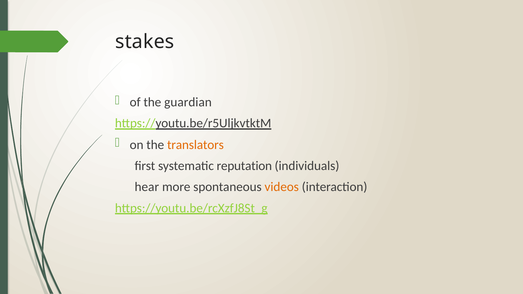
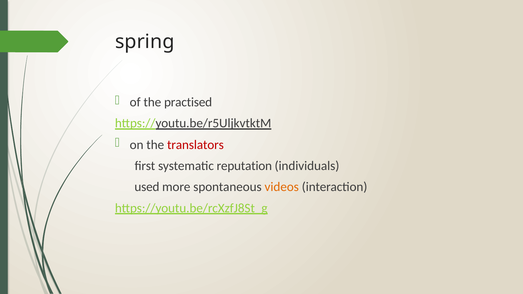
stakes: stakes -> spring
guardian: guardian -> practised
translators colour: orange -> red
hear: hear -> used
